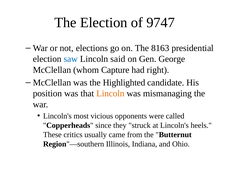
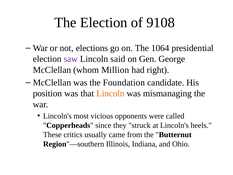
9747: 9747 -> 9108
8163: 8163 -> 1064
saw colour: blue -> purple
Capture: Capture -> Million
Highlighted: Highlighted -> Foundation
